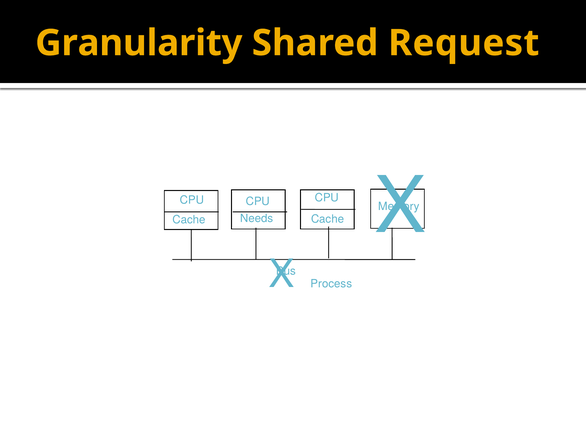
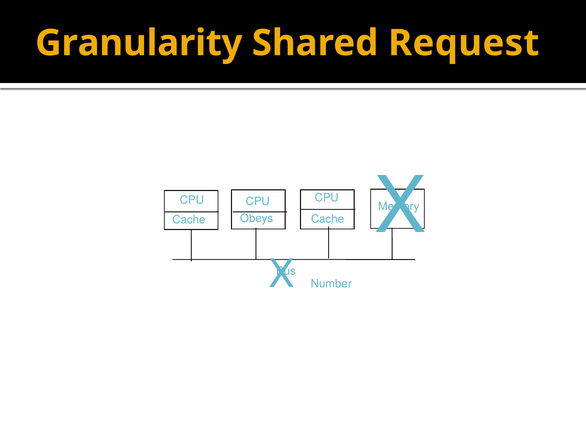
Needs: Needs -> Obeys
Process: Process -> Number
